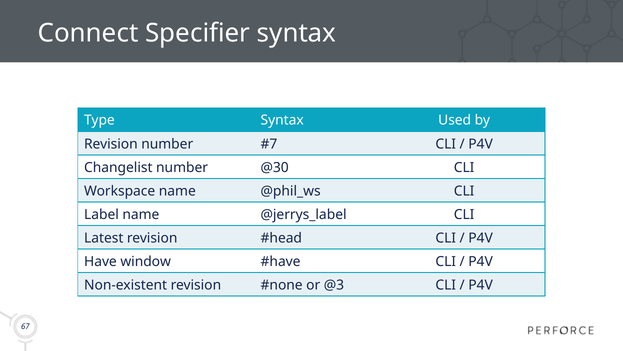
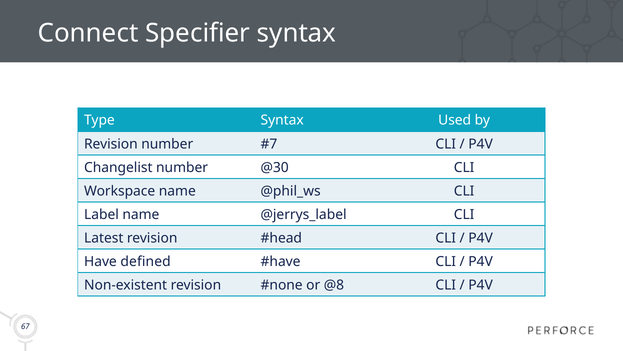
window: window -> defined
@3: @3 -> @8
